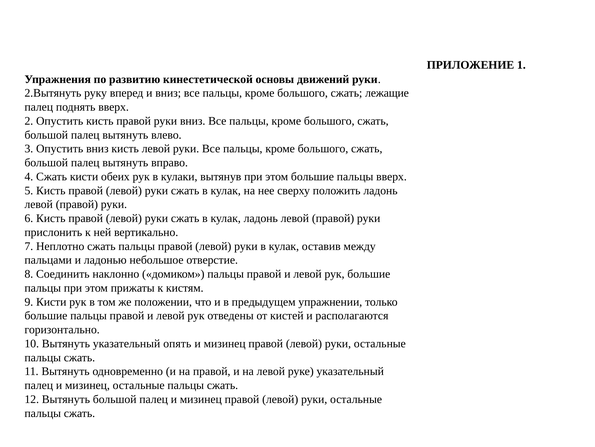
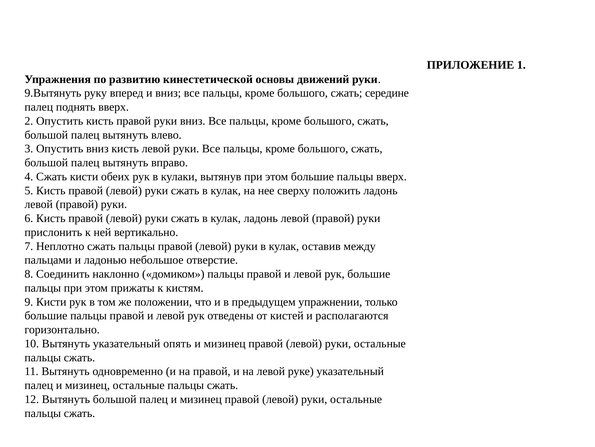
2.Вытянуть: 2.Вытянуть -> 9.Вытянуть
лежащие: лежащие -> середине
